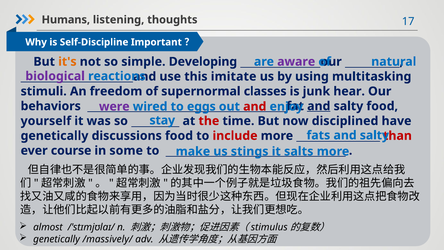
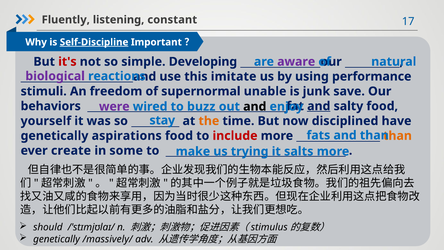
Humans: Humans -> Fluently
thoughts: thoughts -> constant
Self-Discipline underline: none -> present
it's colour: orange -> red
multitasking: multitasking -> performance
classes: classes -> unable
hear: hear -> save
eggs: eggs -> buzz
and at (255, 106) colour: red -> black
the colour: red -> orange
fats and salty: salty -> than
discussions: discussions -> aspirations
than at (397, 136) colour: red -> orange
course: course -> create
stings: stings -> trying
almost: almost -> should
